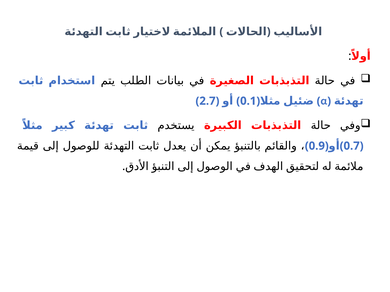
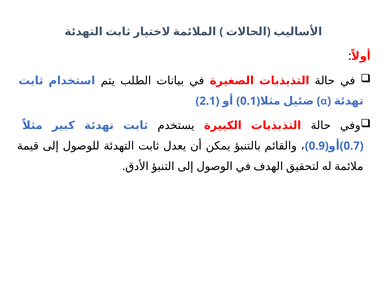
2.7: 2.7 -> 2.1
